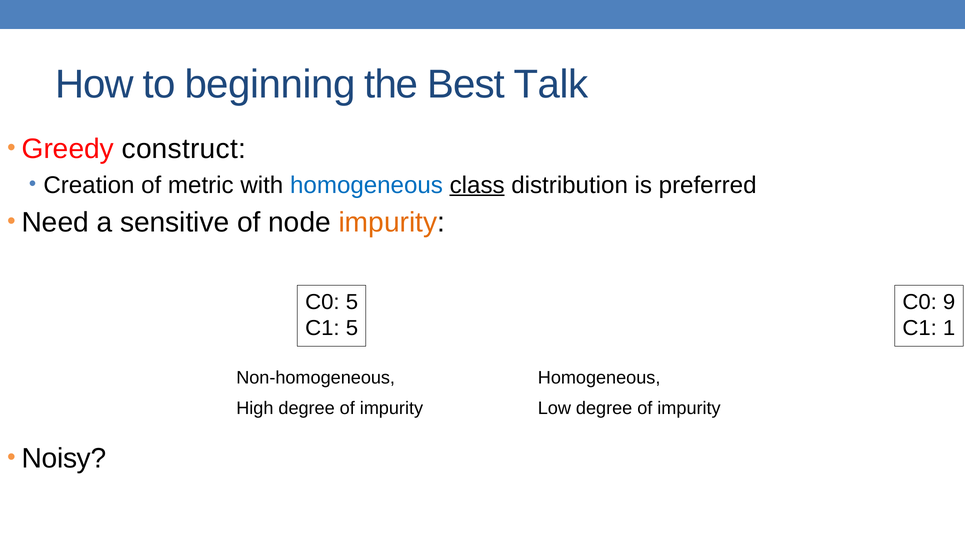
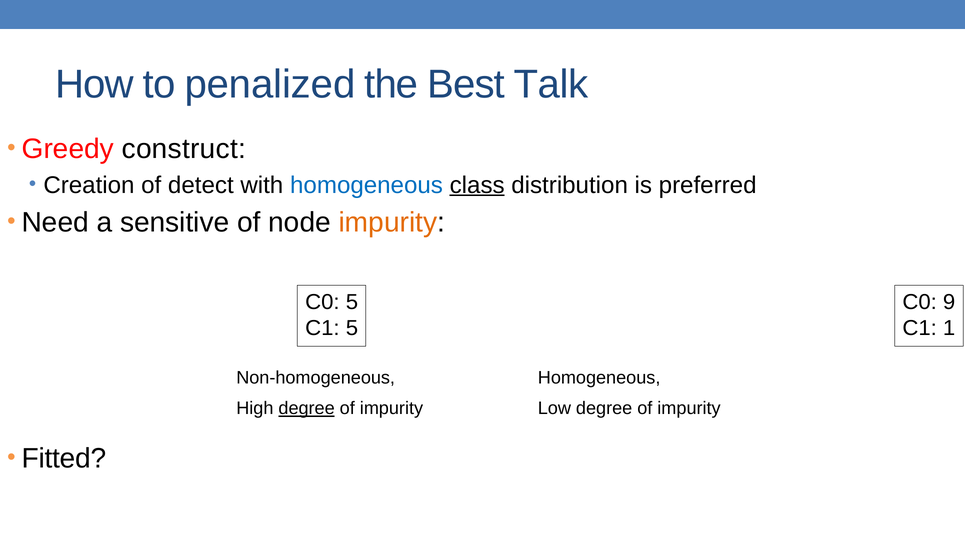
beginning: beginning -> penalized
metric: metric -> detect
degree at (307, 408) underline: none -> present
Noisy: Noisy -> Fitted
